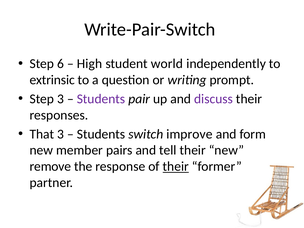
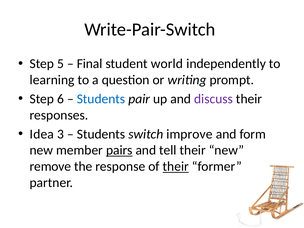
6: 6 -> 5
High: High -> Final
extrinsic: extrinsic -> learning
Step 3: 3 -> 6
Students at (101, 99) colour: purple -> blue
That: That -> Idea
pairs underline: none -> present
